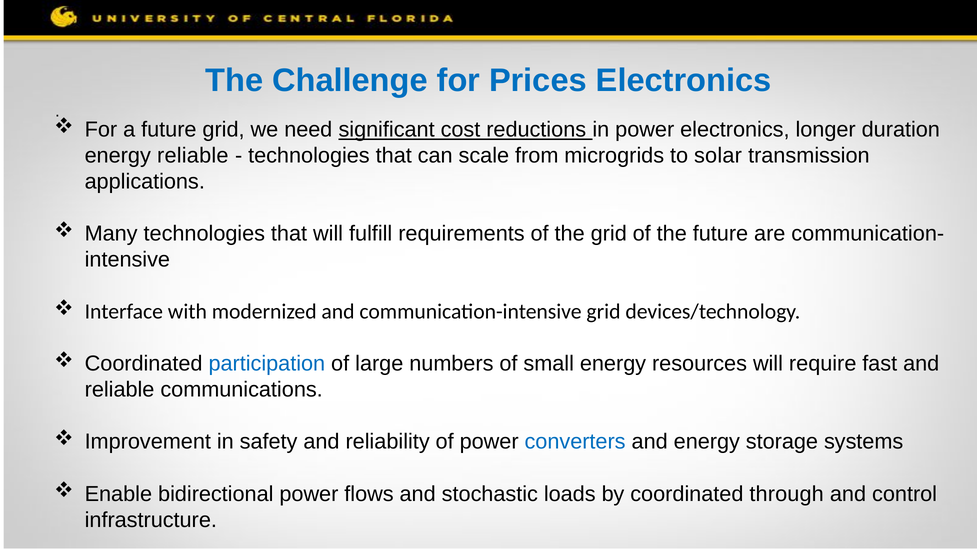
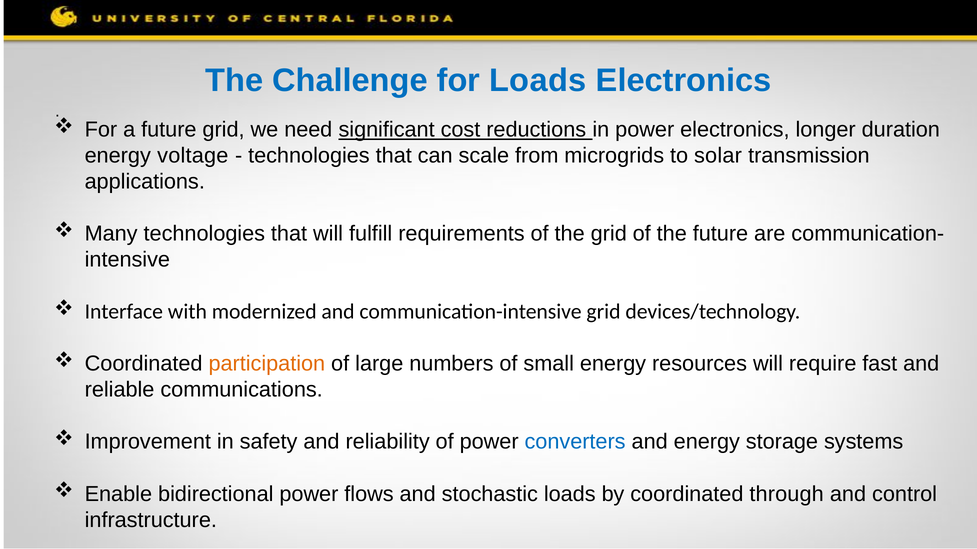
for Prices: Prices -> Loads
energy reliable: reliable -> voltage
participation colour: blue -> orange
